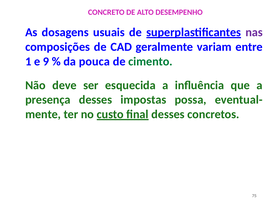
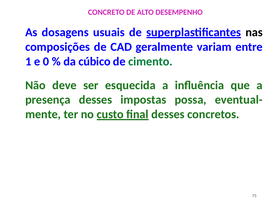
nas colour: purple -> black
9: 9 -> 0
pouca: pouca -> cúbico
